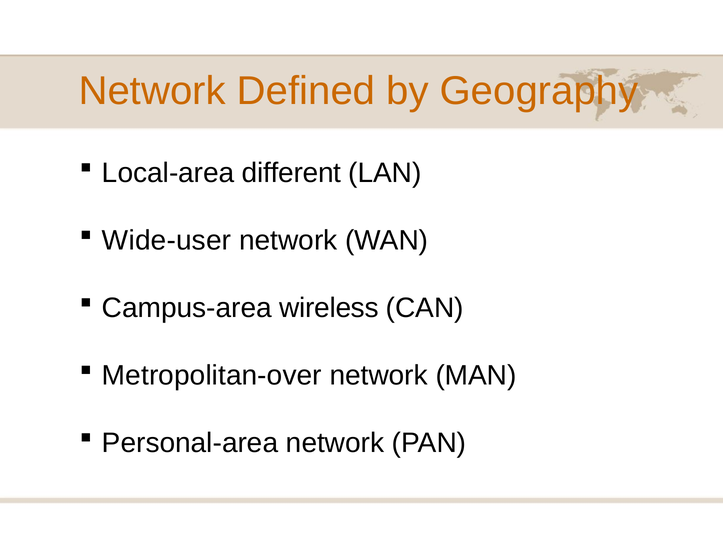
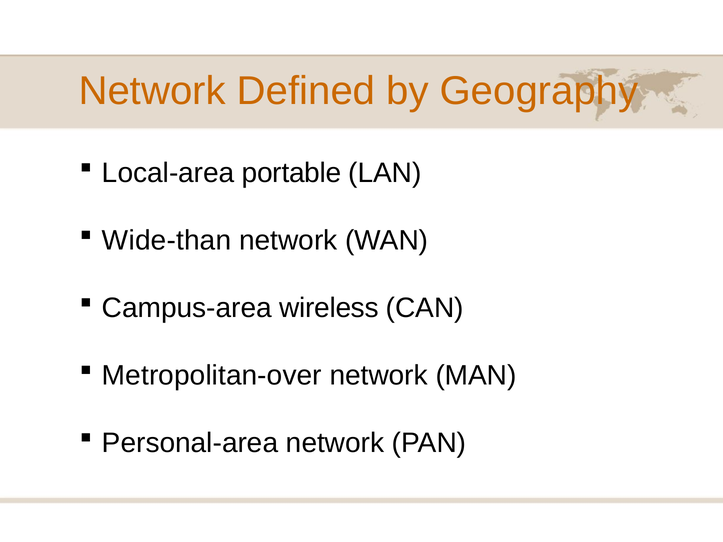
different: different -> portable
Wide-user: Wide-user -> Wide-than
